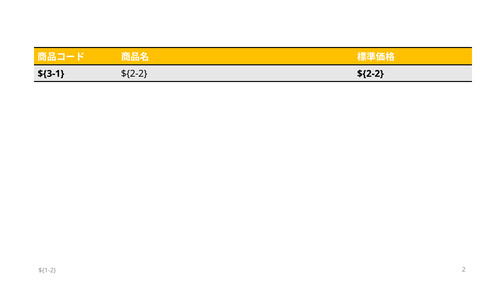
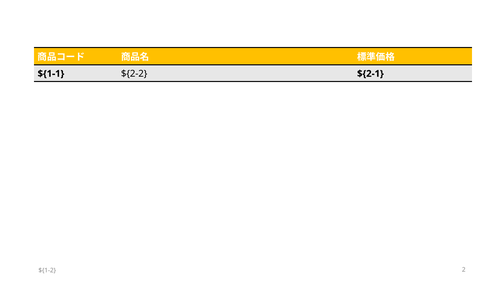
${3-1: ${3-1 -> ${1-1
${2-2 ${2-2: ${2-2 -> ${2-1
